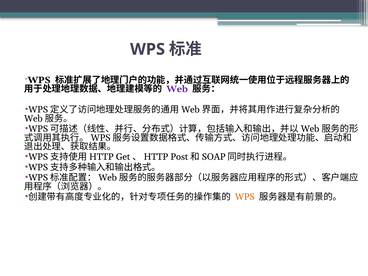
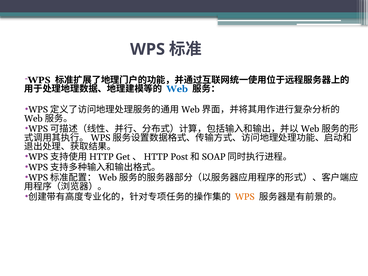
Web colour: purple -> blue
